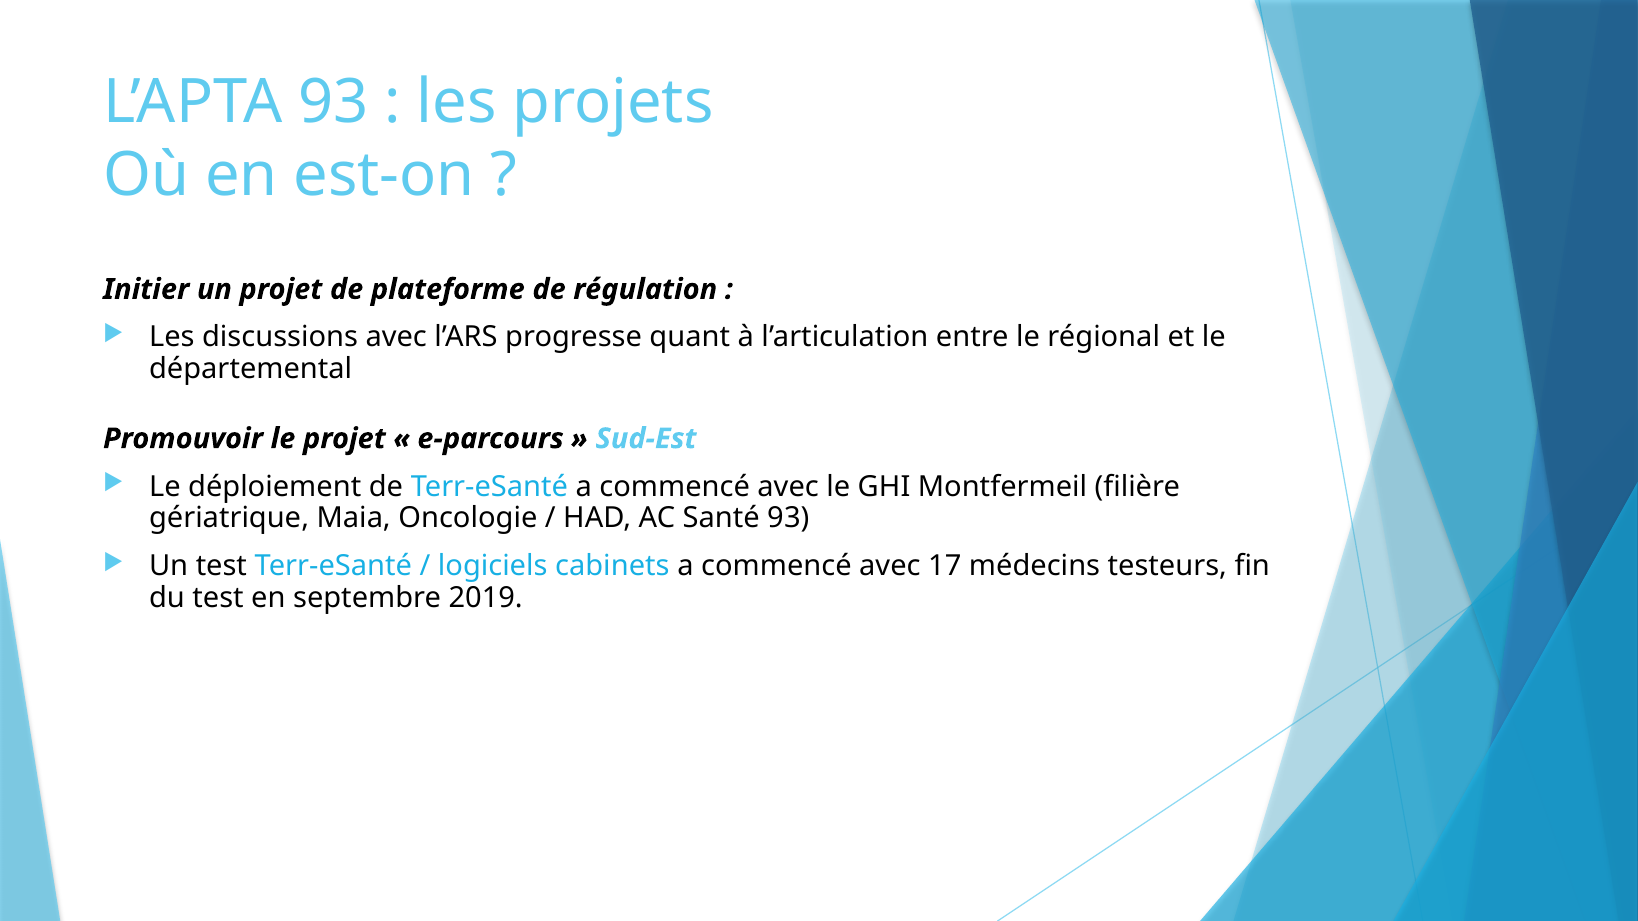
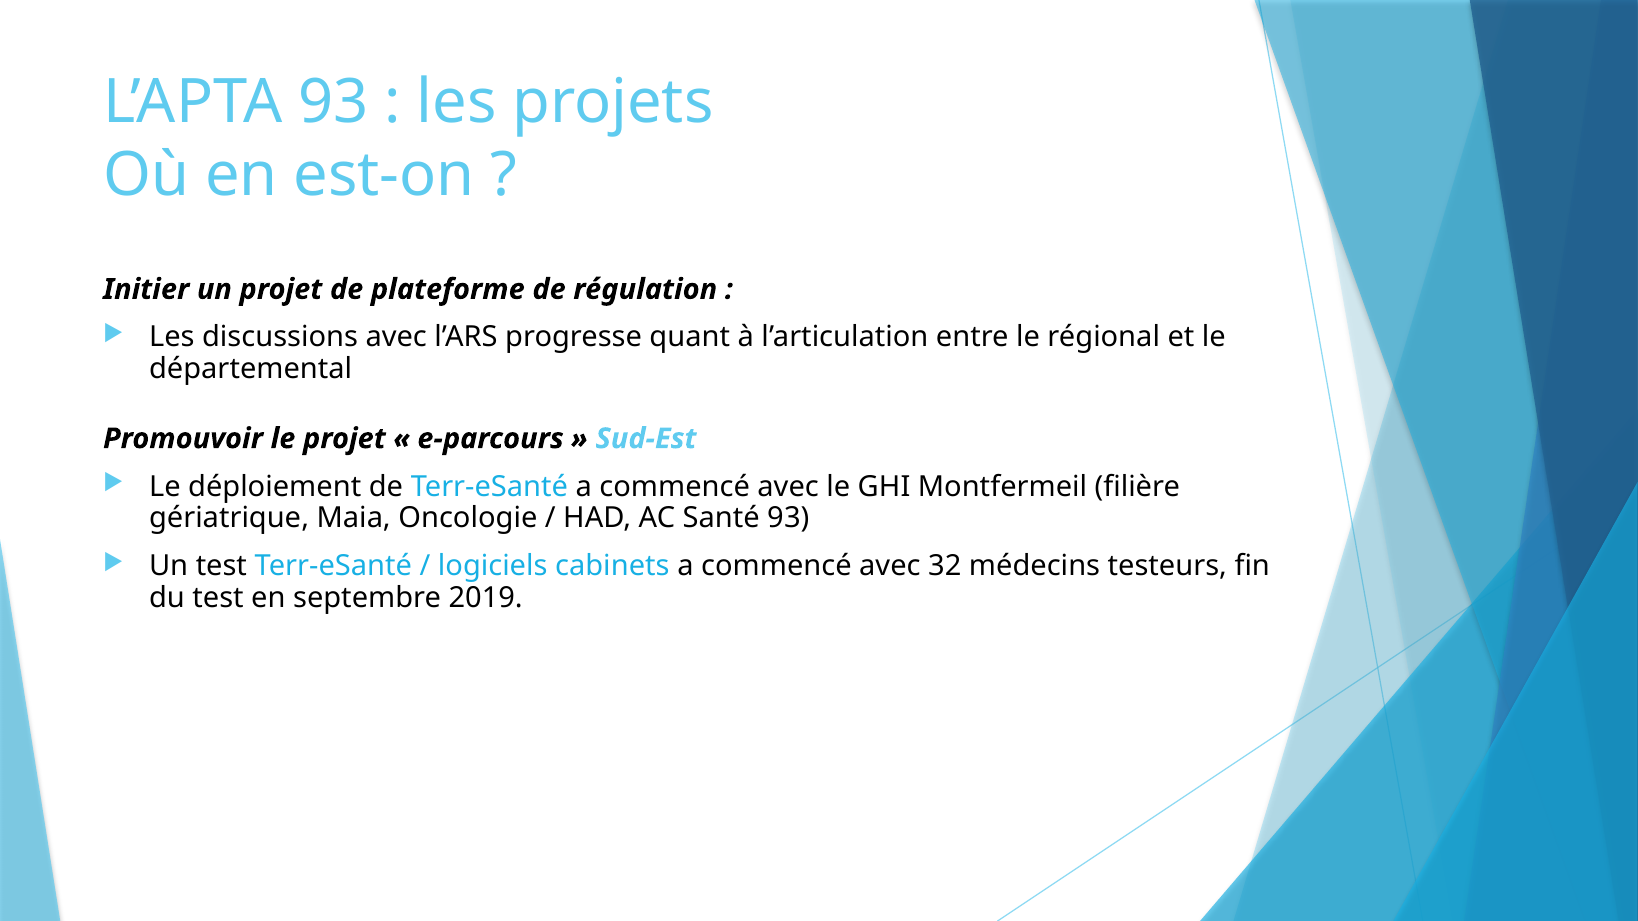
17: 17 -> 32
